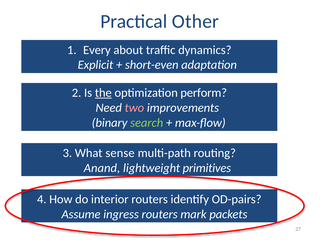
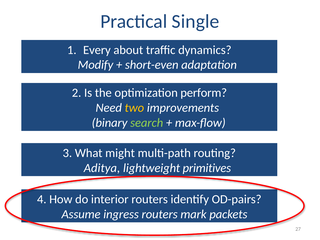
Other: Other -> Single
Explicit: Explicit -> Modify
the underline: present -> none
two colour: pink -> yellow
sense: sense -> might
Anand: Anand -> Aditya
